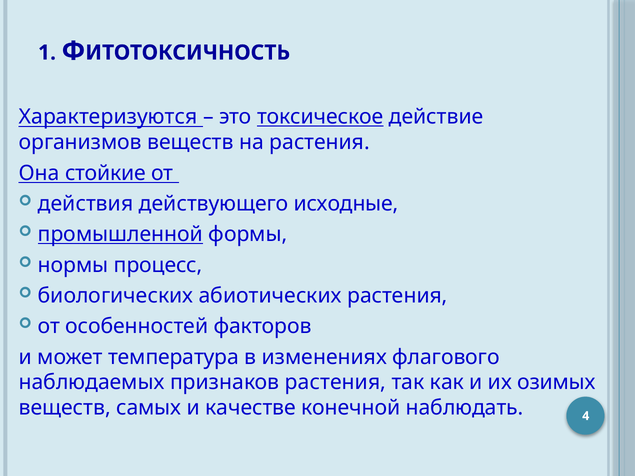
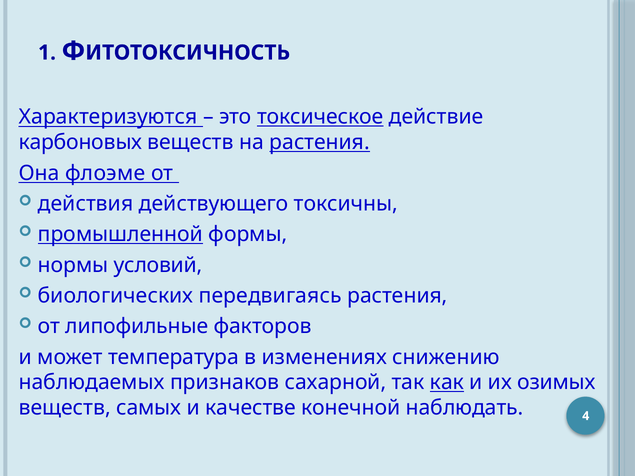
организмов: организмов -> карбоновых
растения at (320, 142) underline: none -> present
стойкие: стойкие -> флоэме
исходные: исходные -> токсичны
процесс: процесс -> условий
абиотических: абиотических -> передвигаясь
особенностей: особенностей -> липофильные
флагового: флагового -> снижению
признаков растения: растения -> сахарной
как underline: none -> present
